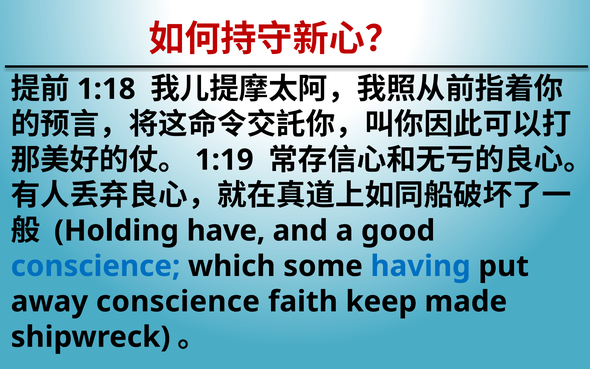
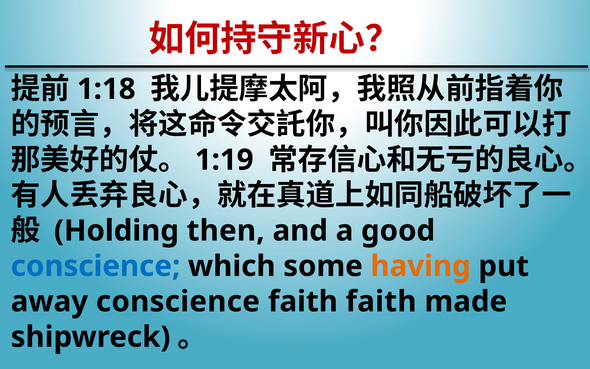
have: have -> then
having colour: blue -> orange
faith keep: keep -> faith
